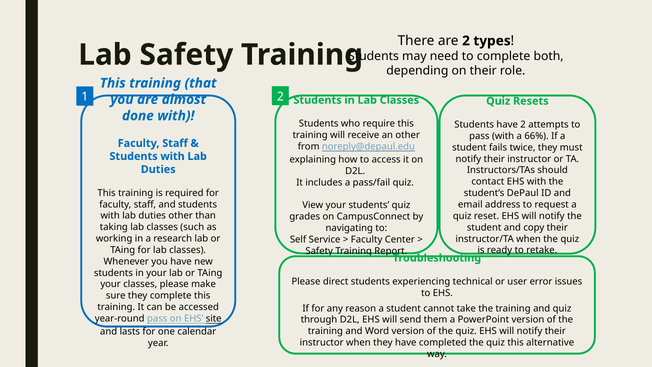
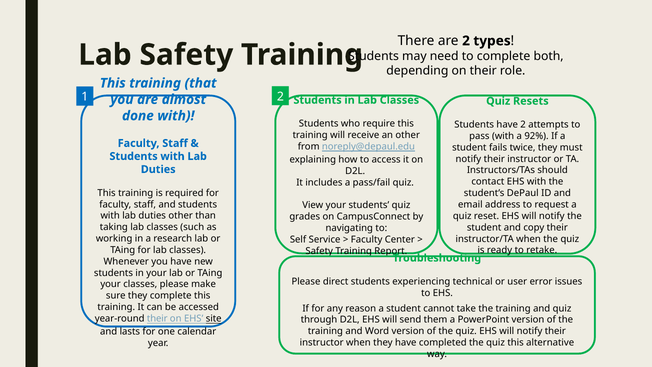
66%: 66% -> 92%
year-round pass: pass -> their
